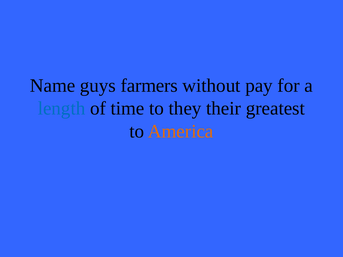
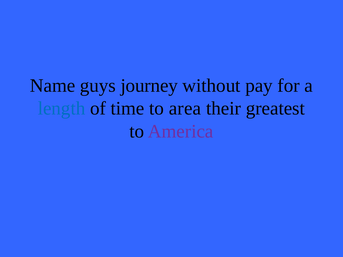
farmers: farmers -> journey
they: they -> area
America colour: orange -> purple
